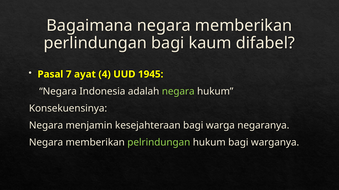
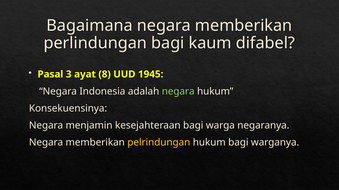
7: 7 -> 3
4: 4 -> 8
pelrindungan colour: light green -> yellow
